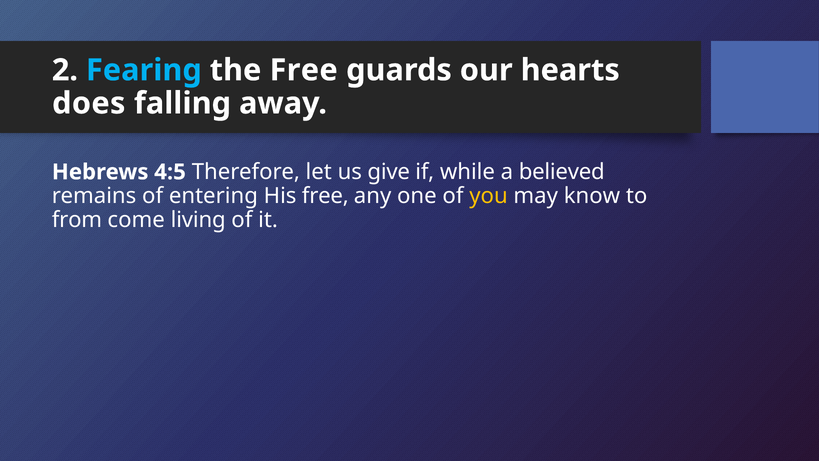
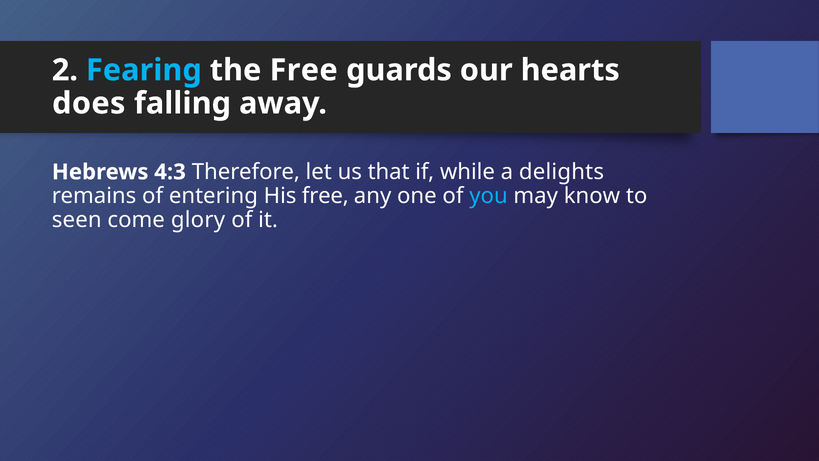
4:5: 4:5 -> 4:3
give: give -> that
believed: believed -> delights
you colour: yellow -> light blue
from: from -> seen
living: living -> glory
